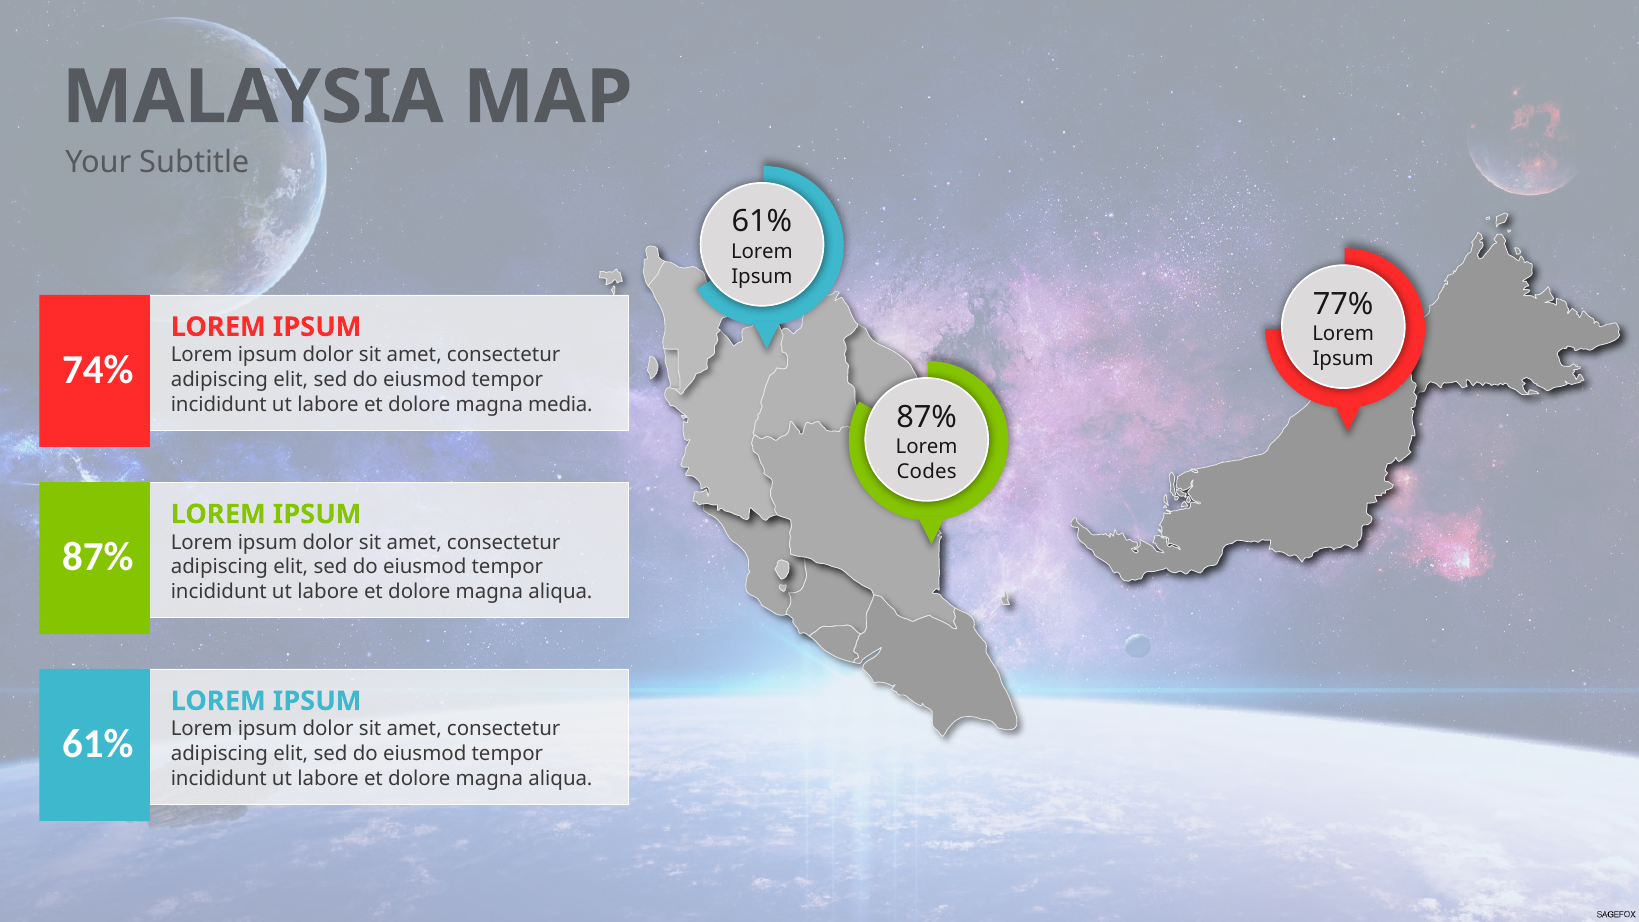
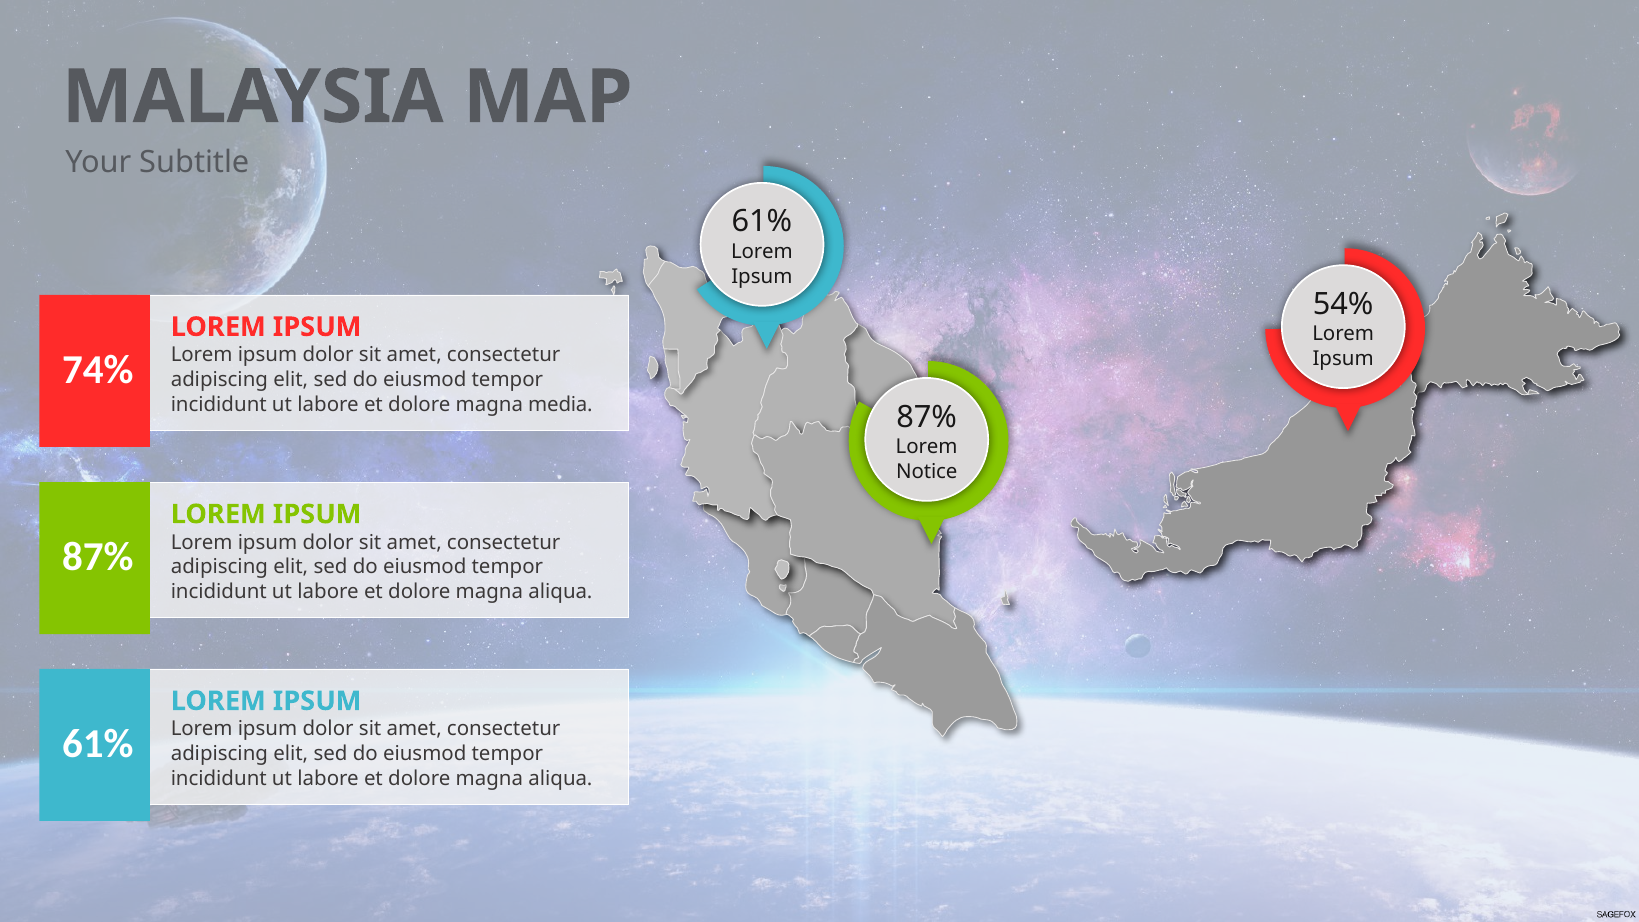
77%: 77% -> 54%
Codes: Codes -> Notice
